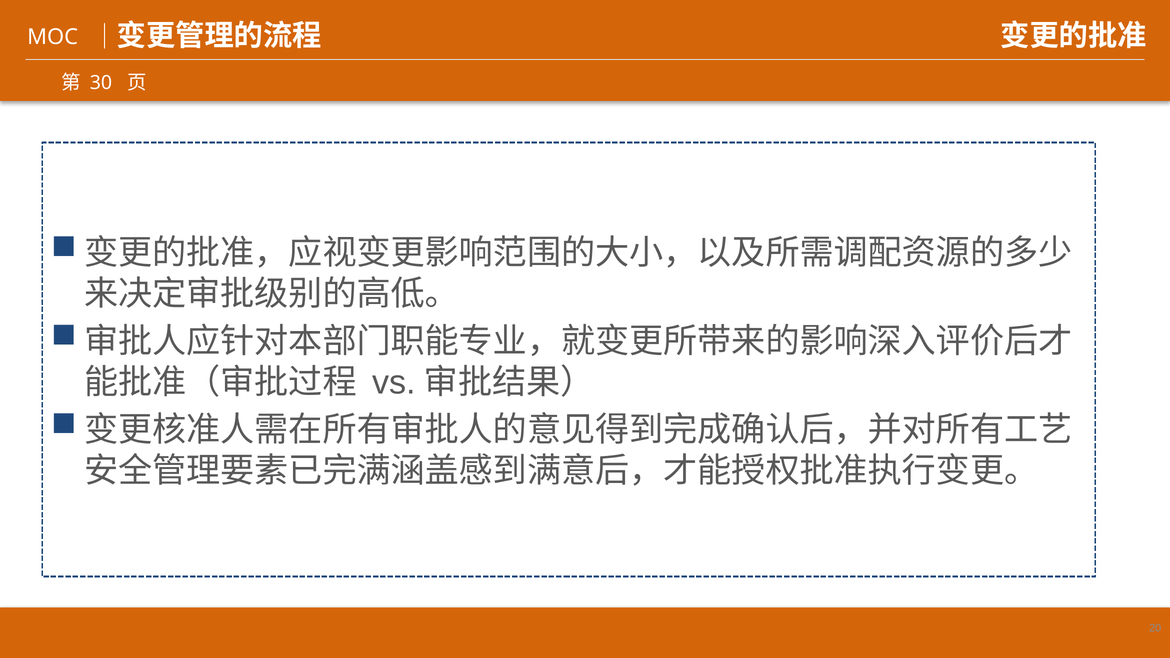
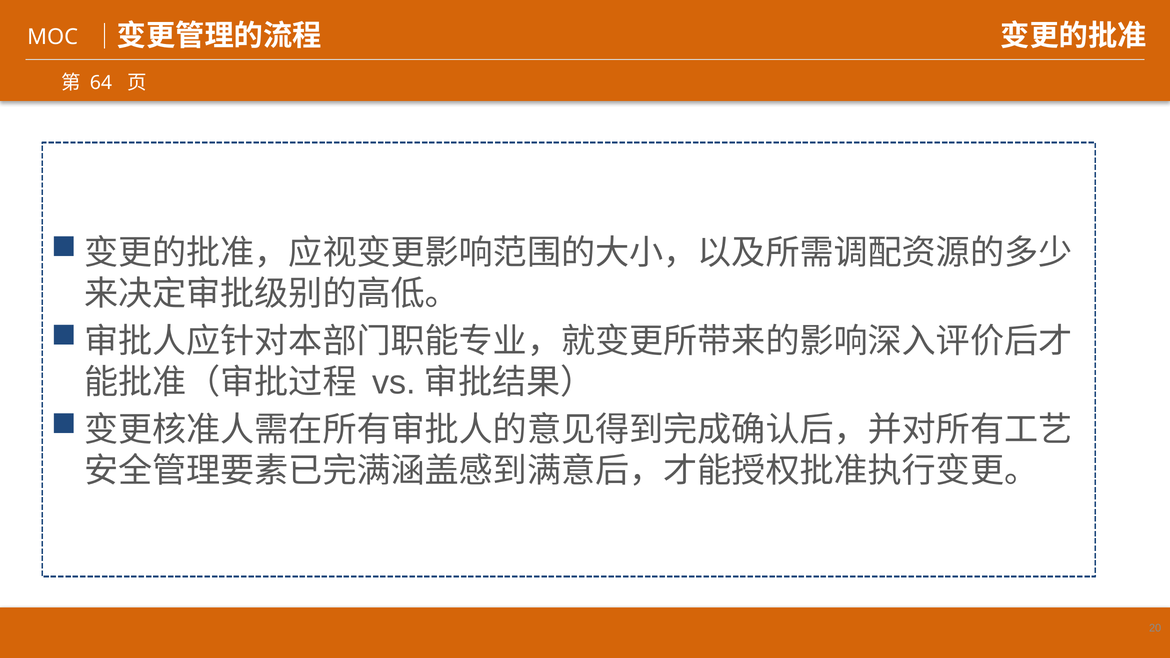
30: 30 -> 64
